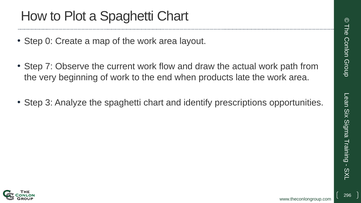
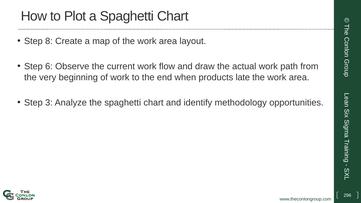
0: 0 -> 8
7: 7 -> 6
prescriptions: prescriptions -> methodology
